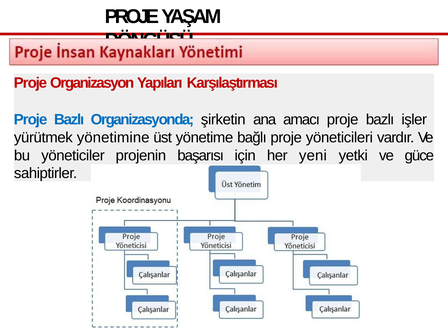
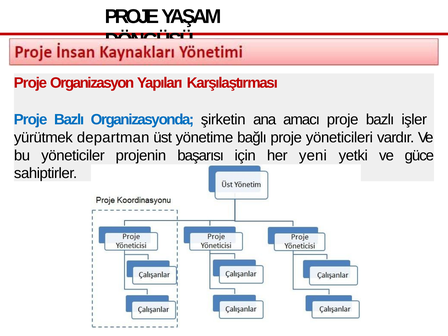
yönetimine: yönetimine -> departman
